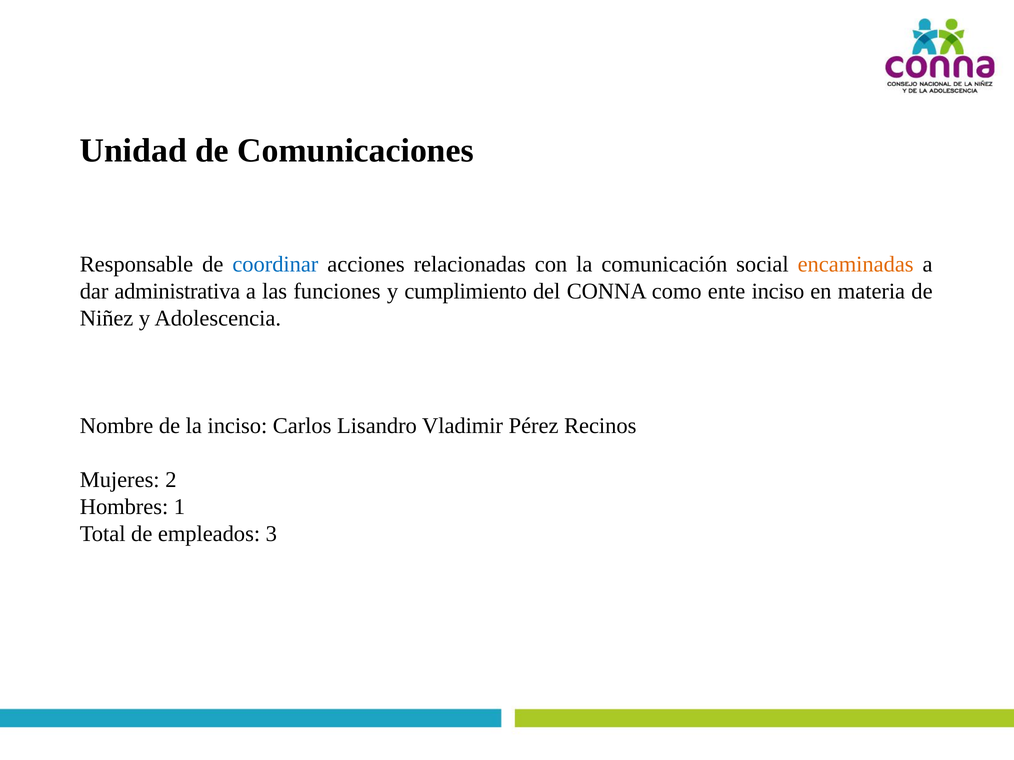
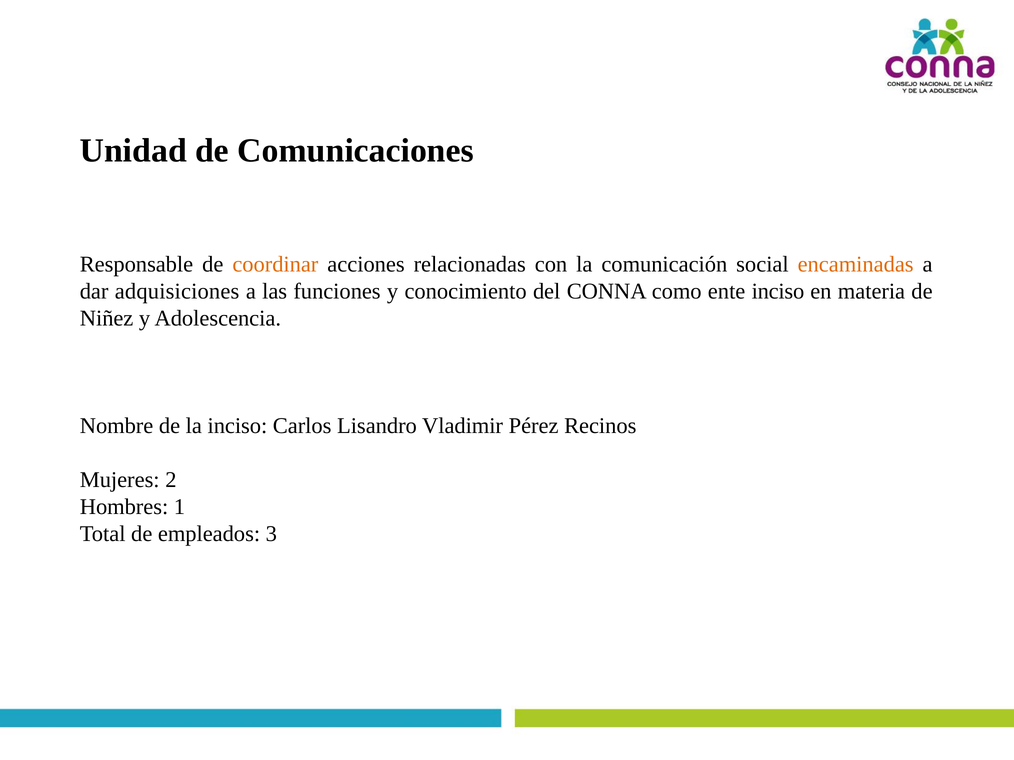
coordinar colour: blue -> orange
administrativa: administrativa -> adquisiciones
cumplimiento: cumplimiento -> conocimiento
